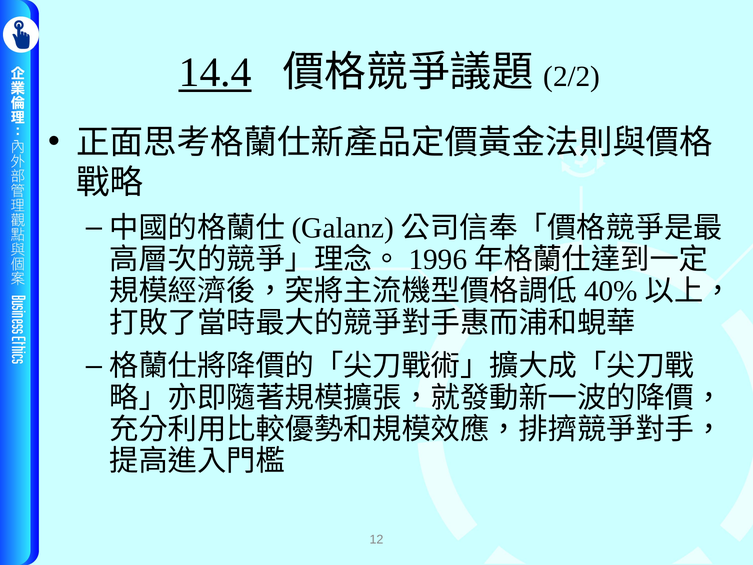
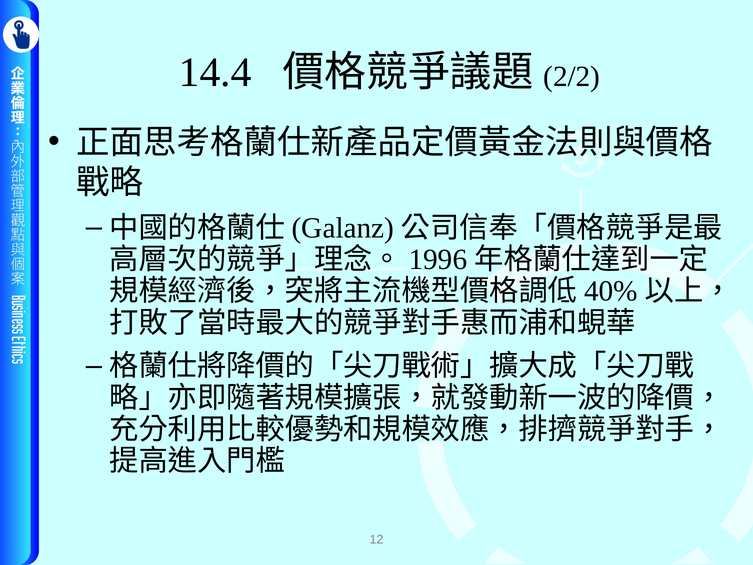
14.4 underline: present -> none
